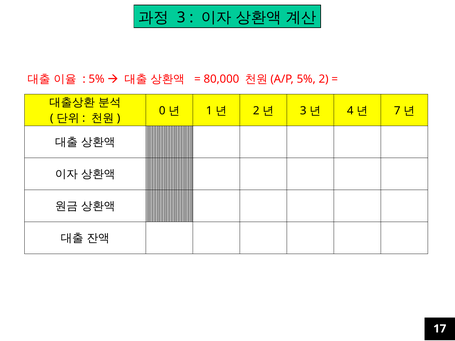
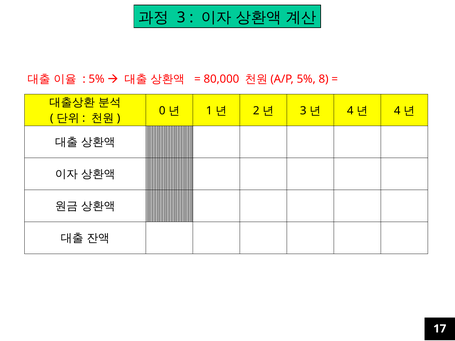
5% 2: 2 -> 8
7 at (397, 111): 7 -> 4
